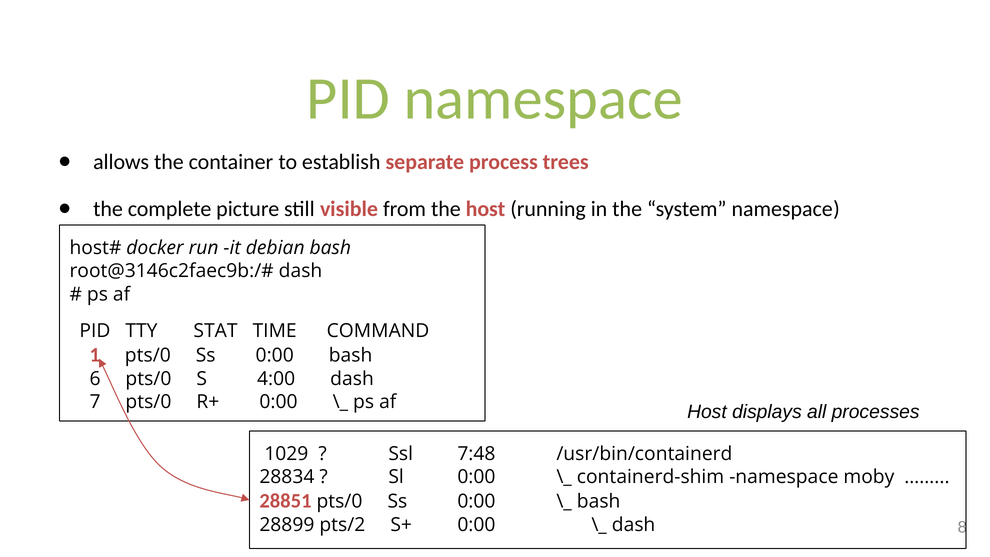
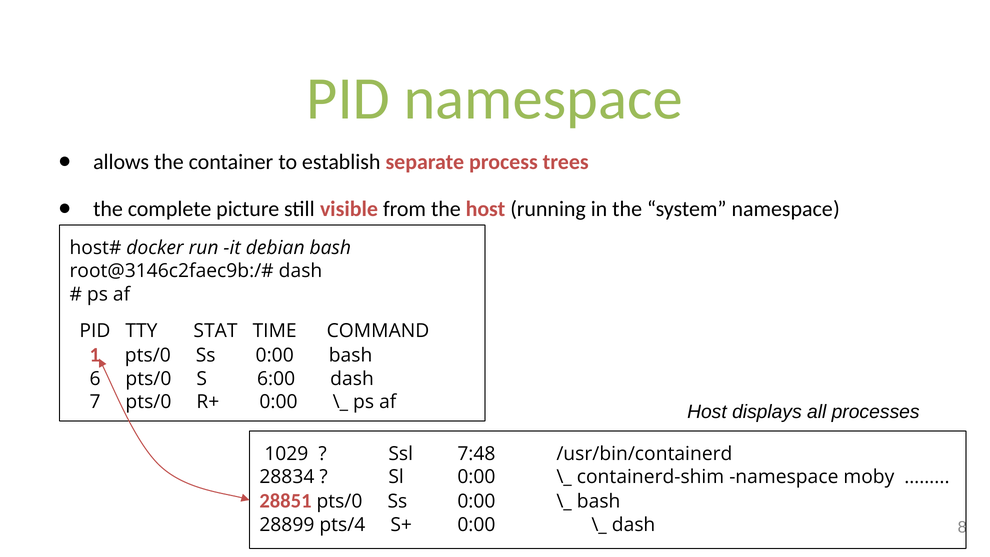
4:00: 4:00 -> 6:00
pts/2: pts/2 -> pts/4
